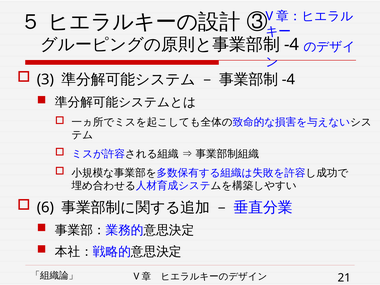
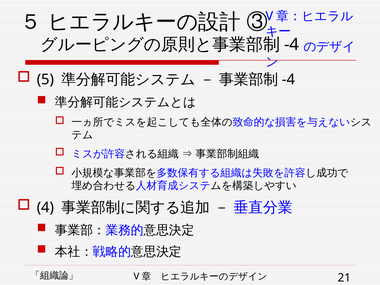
3: 3 -> 5
6: 6 -> 4
